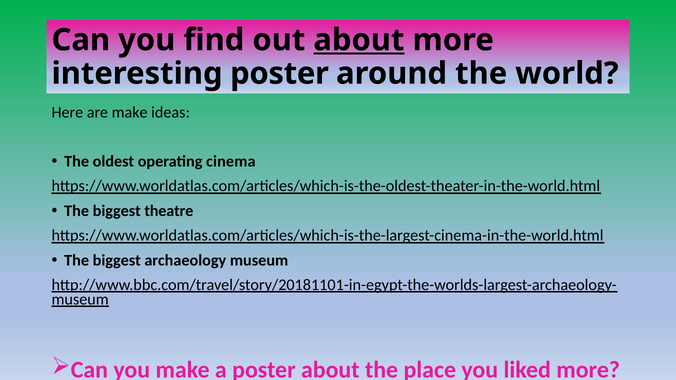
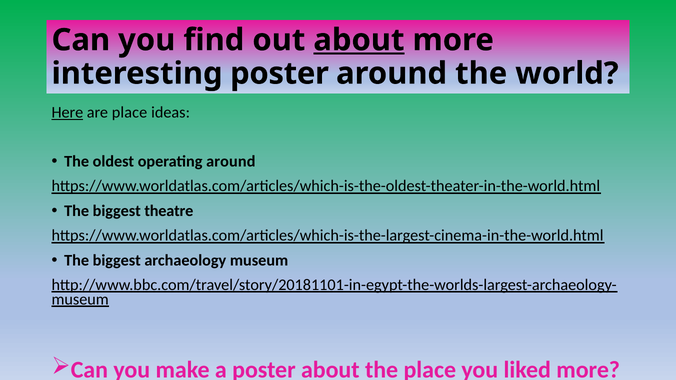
Here underline: none -> present
are make: make -> place
operating cinema: cinema -> around
